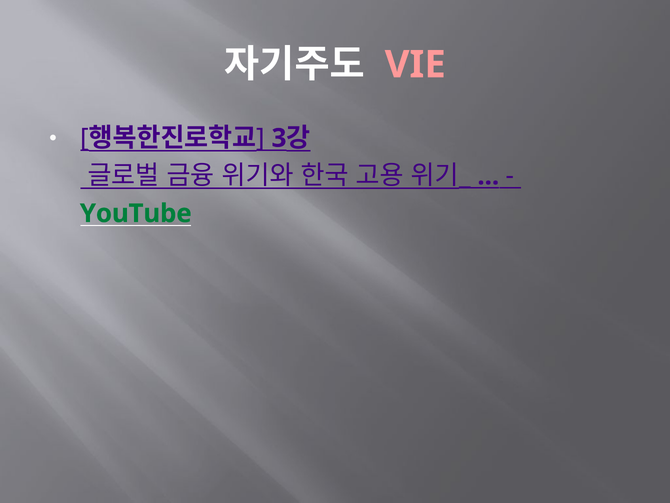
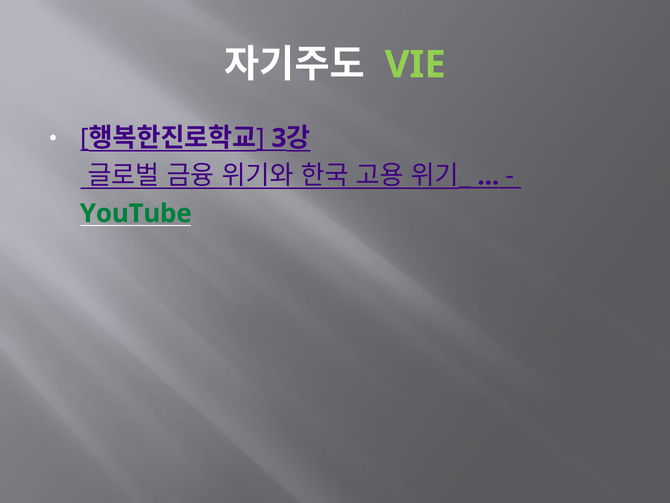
VIE colour: pink -> light green
